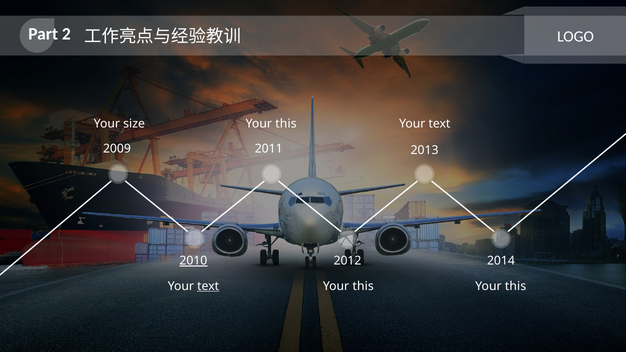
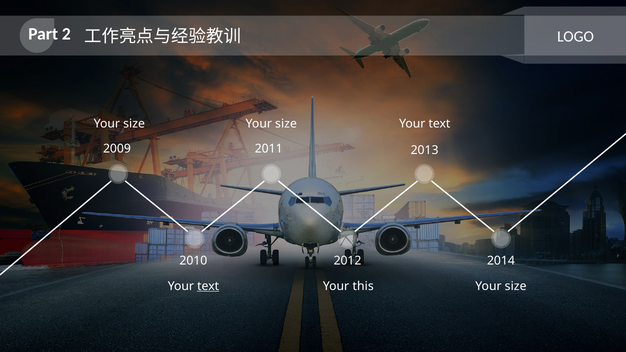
this at (286, 124): this -> size
2010 underline: present -> none
this at (516, 286): this -> size
